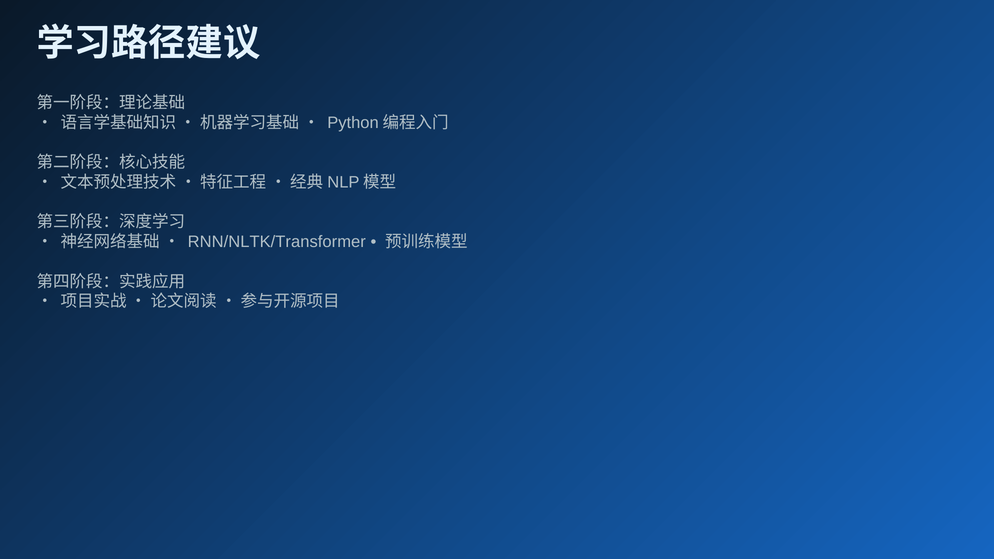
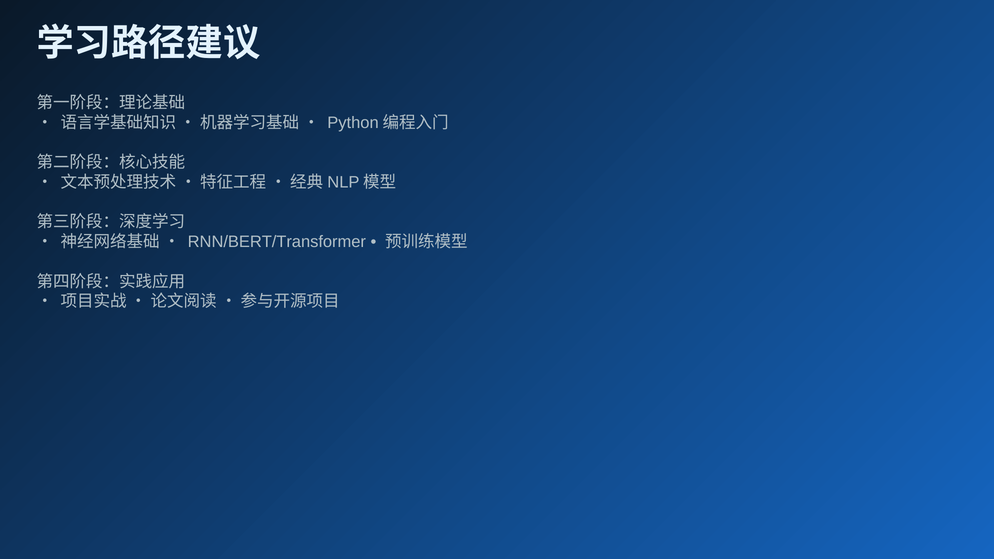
RNN/NLTK/Transformer: RNN/NLTK/Transformer -> RNN/BERT/Transformer
